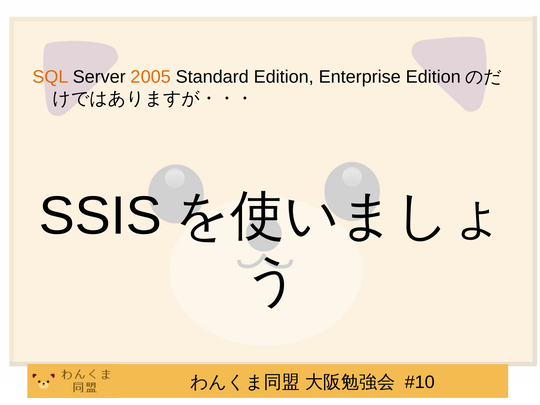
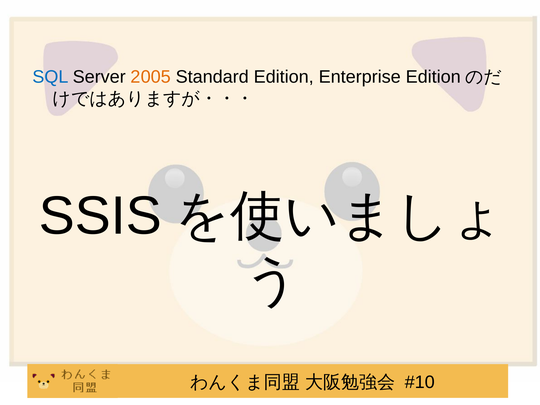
SQL colour: orange -> blue
